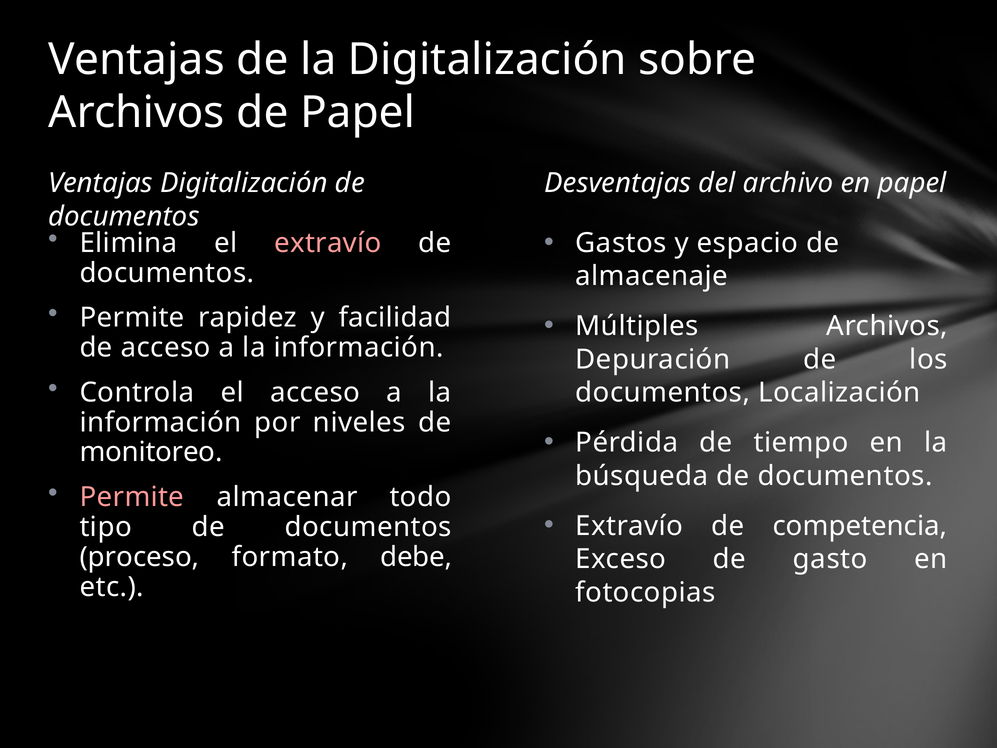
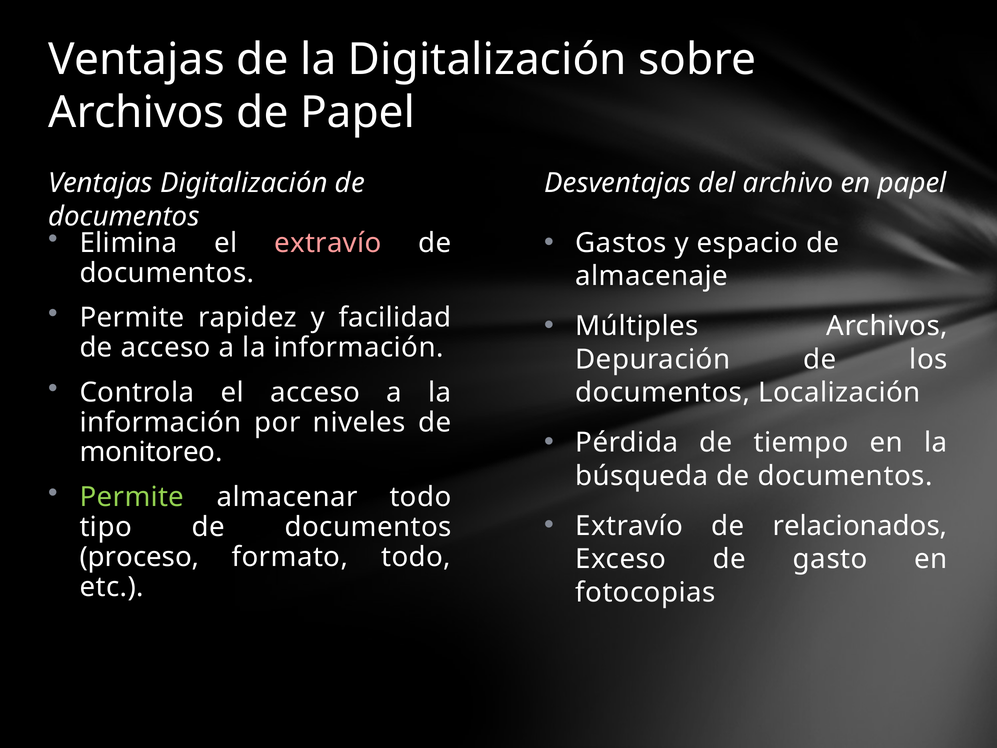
Permite at (132, 497) colour: pink -> light green
competencia: competencia -> relacionados
formato debe: debe -> todo
